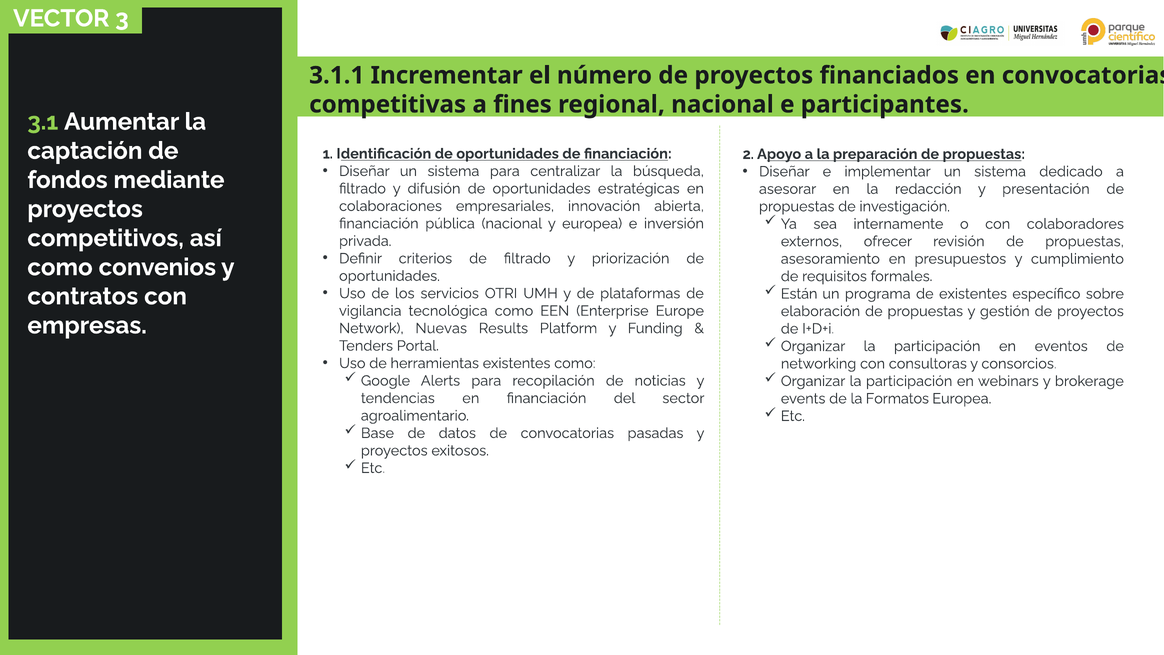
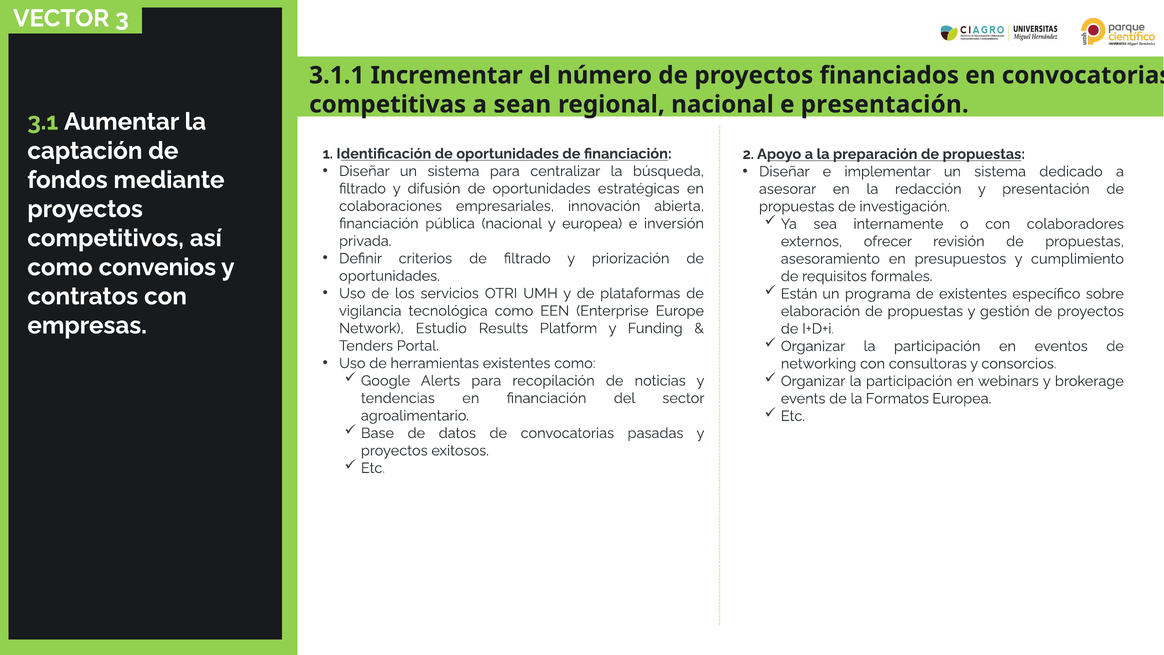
fines: fines -> sean
e participantes: participantes -> presentación
Nuevas: Nuevas -> Estudio
